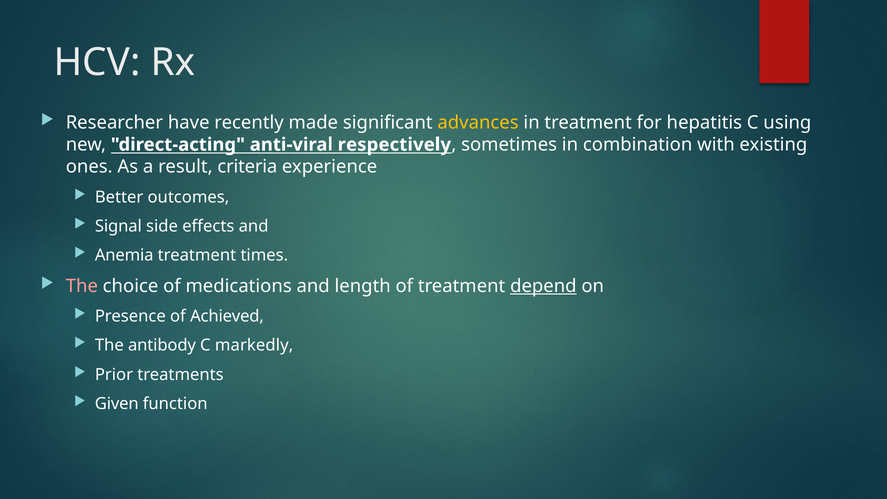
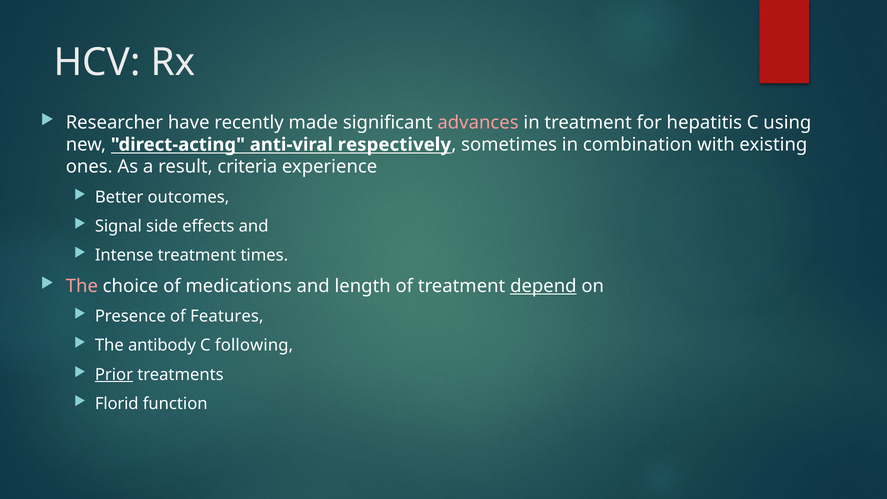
advances colour: yellow -> pink
Anemia: Anemia -> Intense
Achieved: Achieved -> Features
markedly: markedly -> following
Prior underline: none -> present
Given: Given -> Florid
